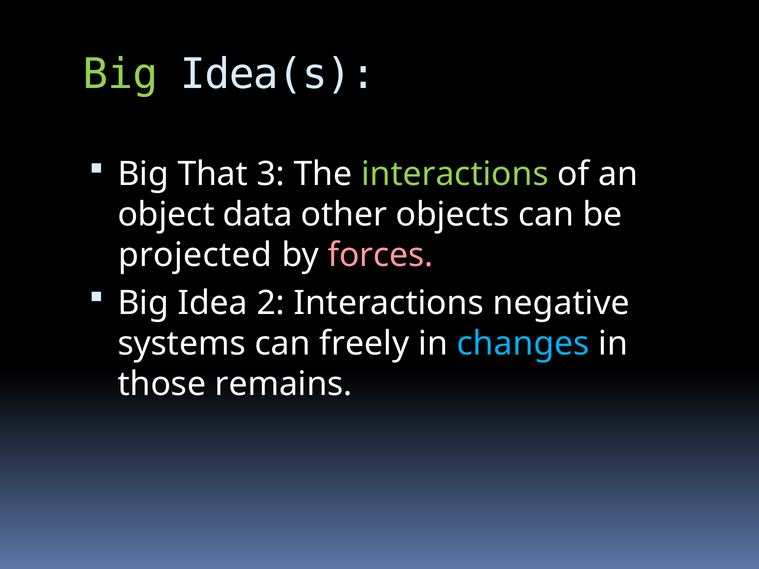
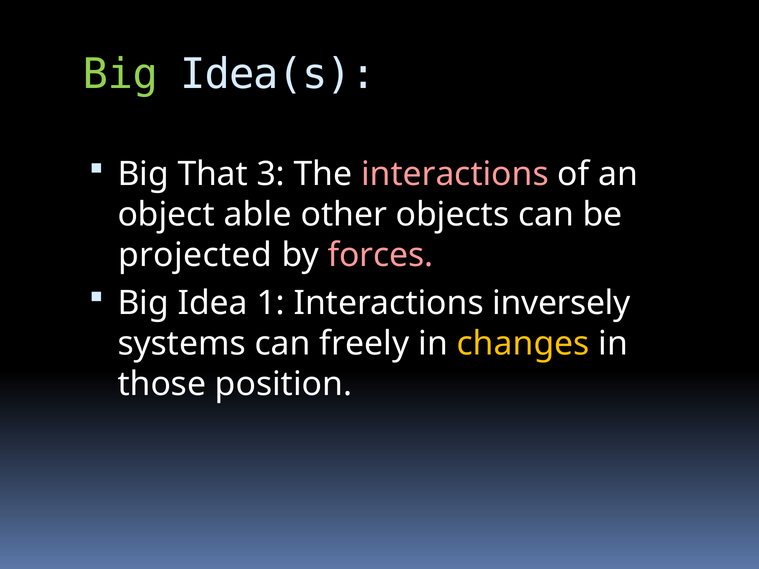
interactions at (455, 174) colour: light green -> pink
data: data -> able
2: 2 -> 1
negative: negative -> inversely
changes colour: light blue -> yellow
remains: remains -> position
